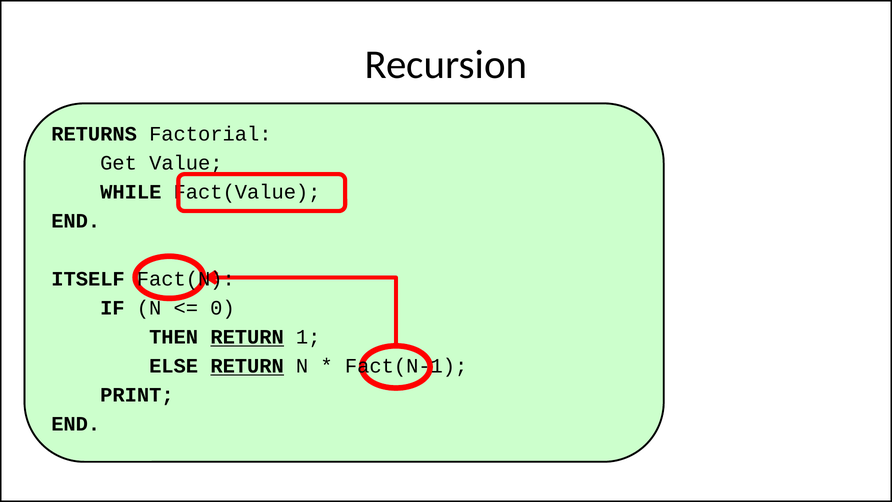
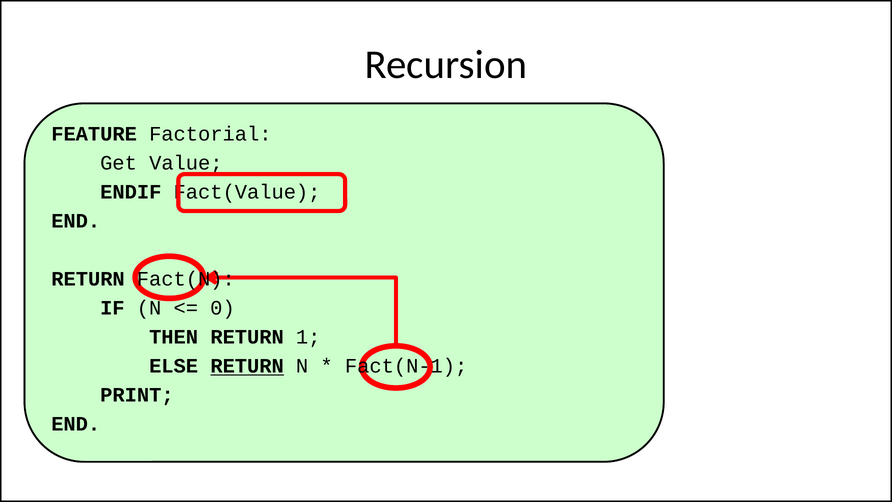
RETURNS: RETURNS -> FEATURE
WHILE: WHILE -> ENDIF
ITSELF at (88, 279): ITSELF -> RETURN
RETURN at (247, 337) underline: present -> none
